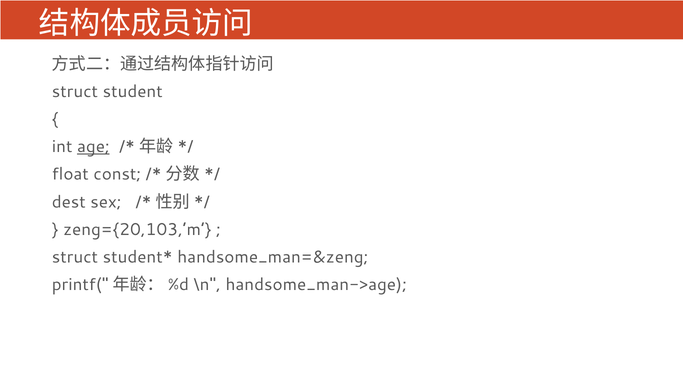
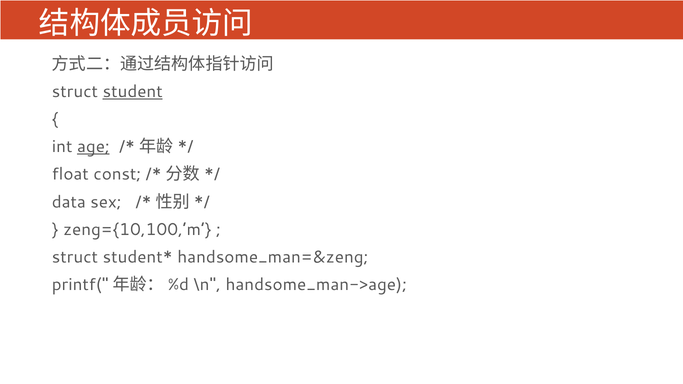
student underline: none -> present
dest: dest -> data
zeng={20,103,’m: zeng={20,103,’m -> zeng={10,100,’m
